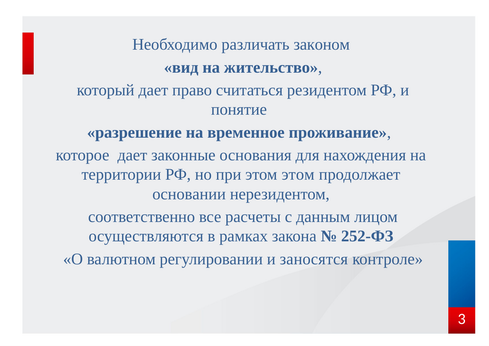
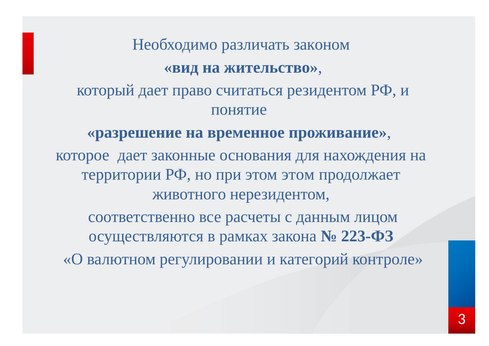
основании: основании -> животного
252-ФЗ: 252-ФЗ -> 223-ФЗ
заносятся: заносятся -> категорий
